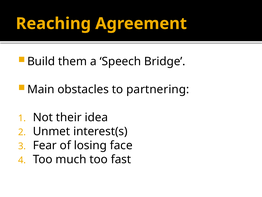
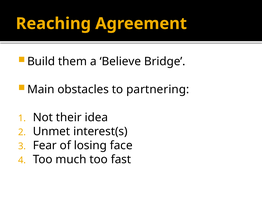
Speech: Speech -> Believe
